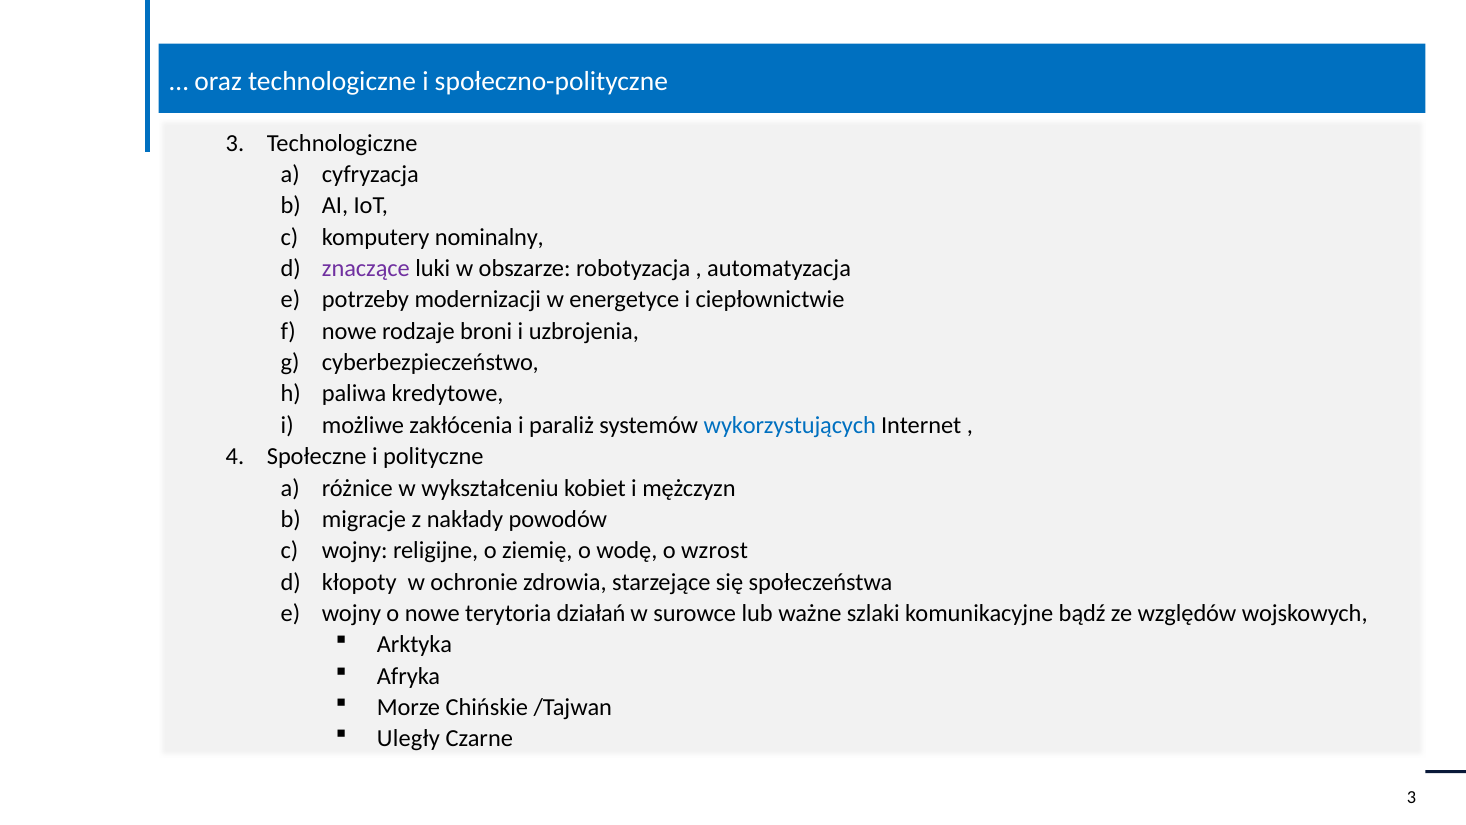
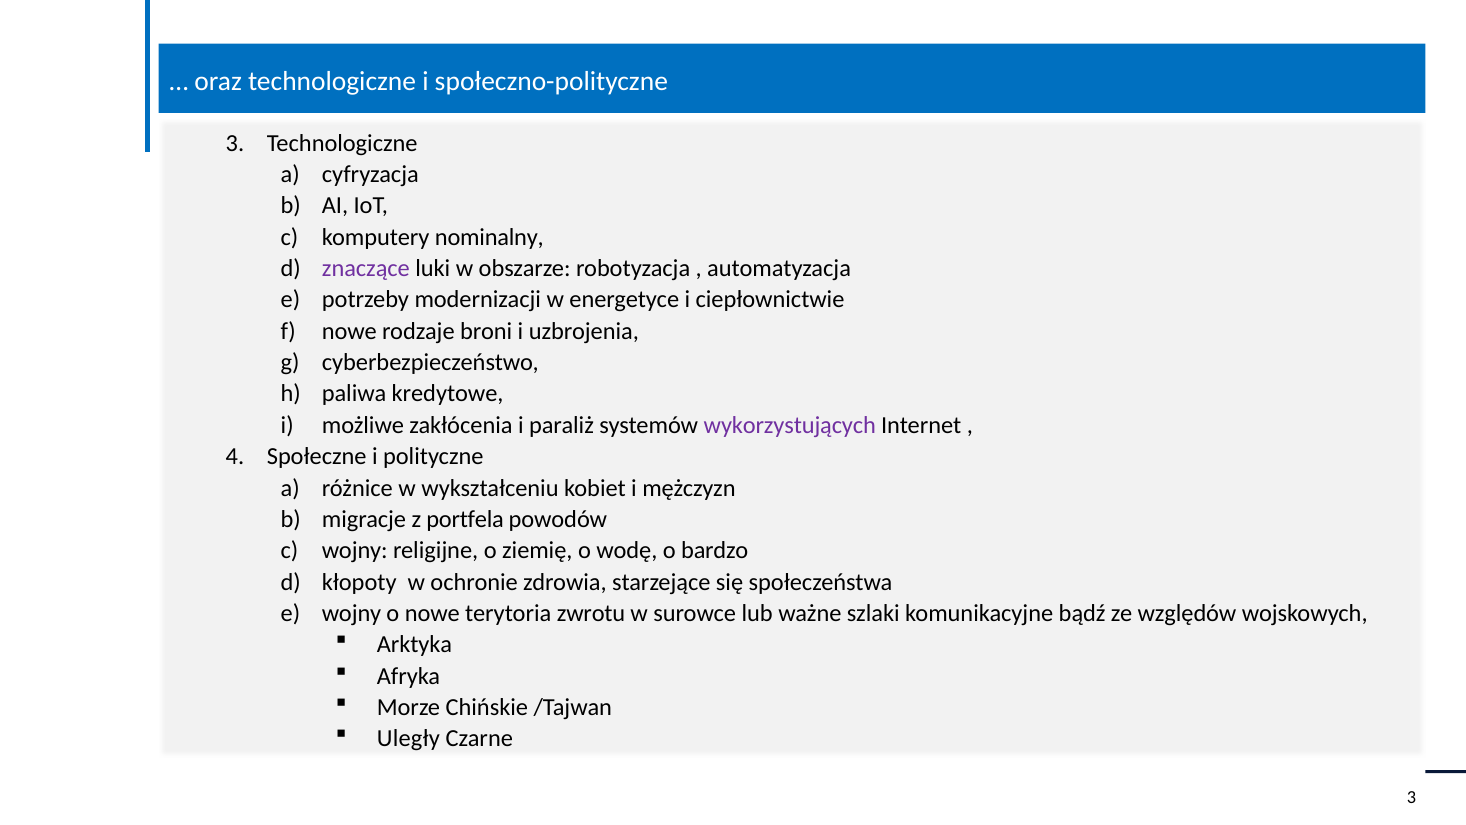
wykorzystujących colour: blue -> purple
nakłady: nakłady -> portfela
wzrost: wzrost -> bardzo
działań: działań -> zwrotu
